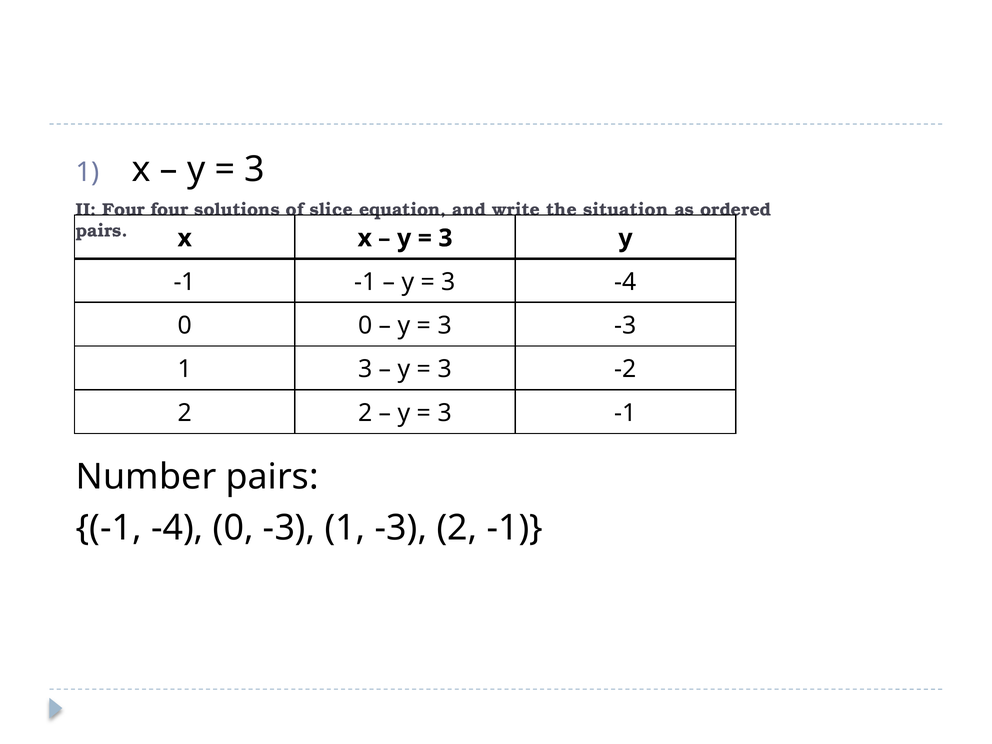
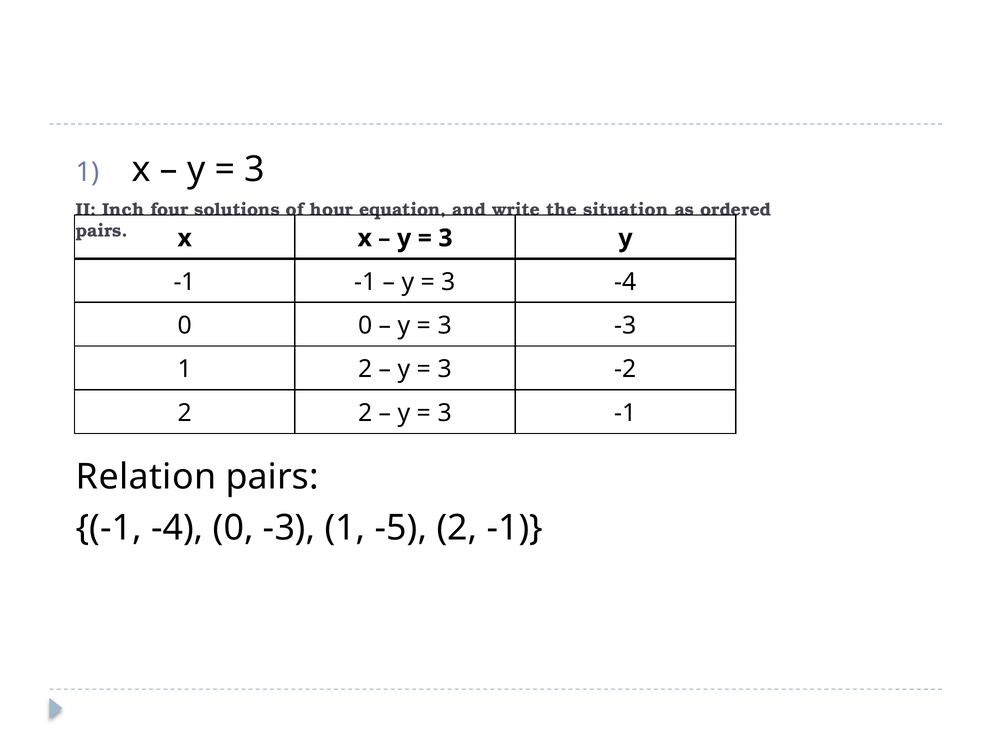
II Four: Four -> Inch
slice: slice -> hour
1 3: 3 -> 2
Number: Number -> Relation
1 -3: -3 -> -5
